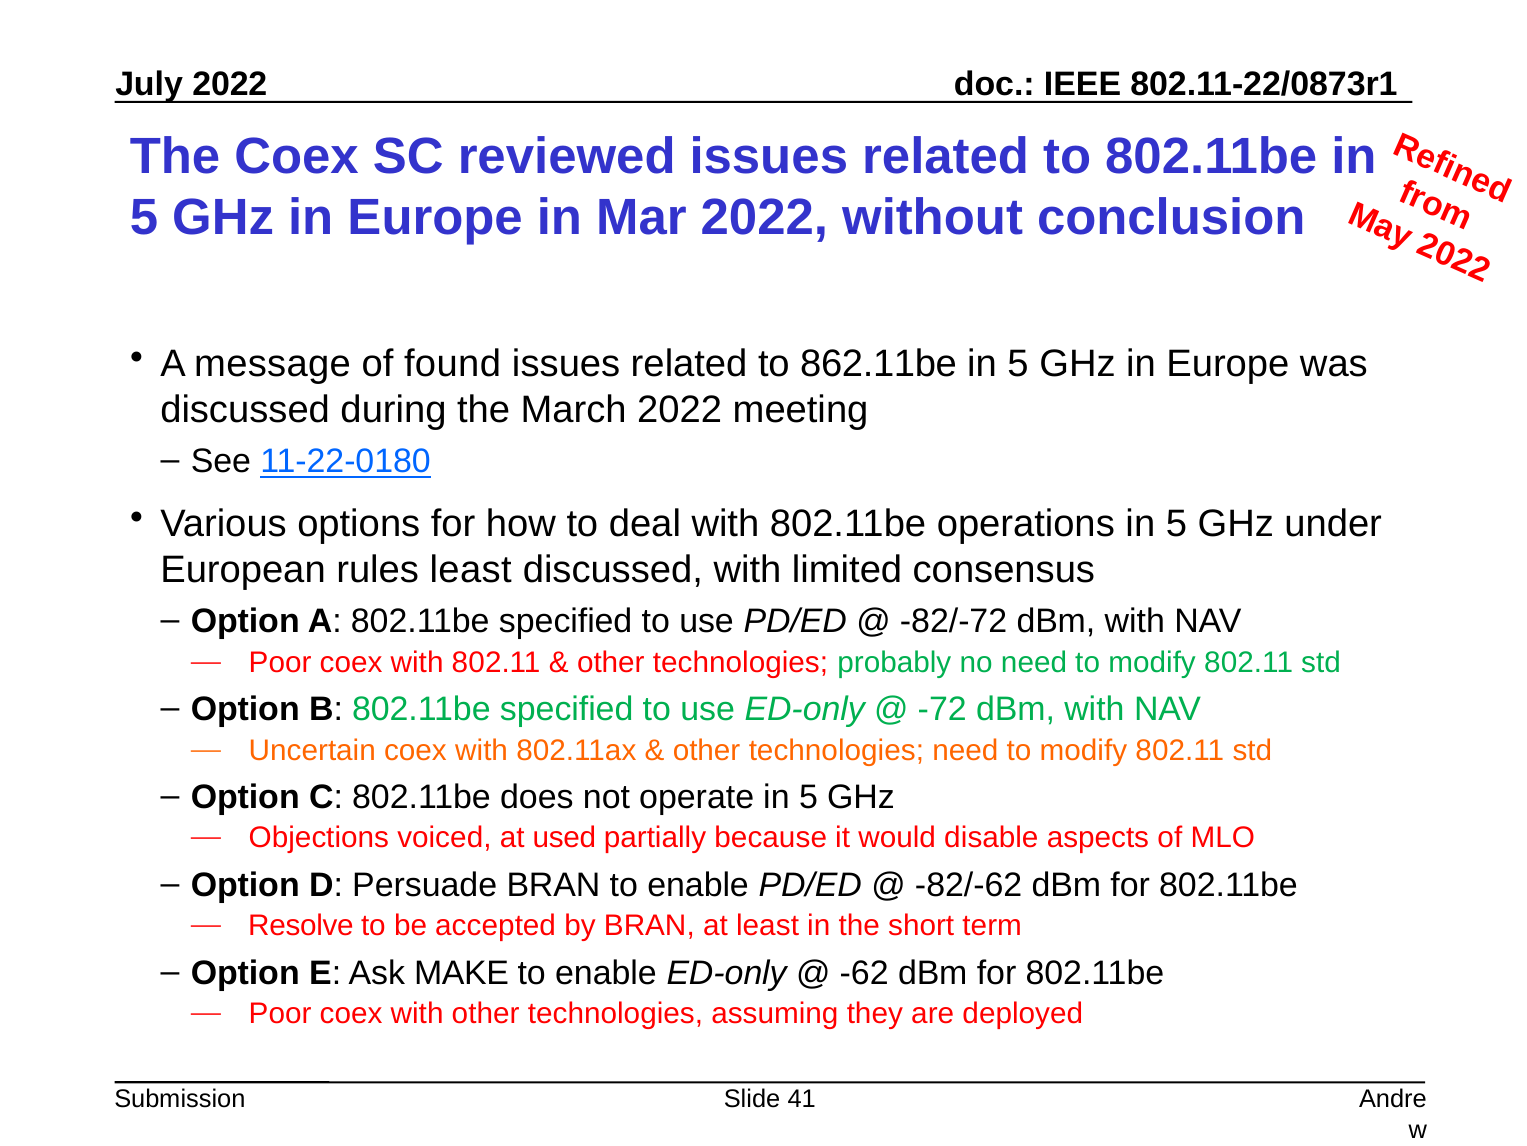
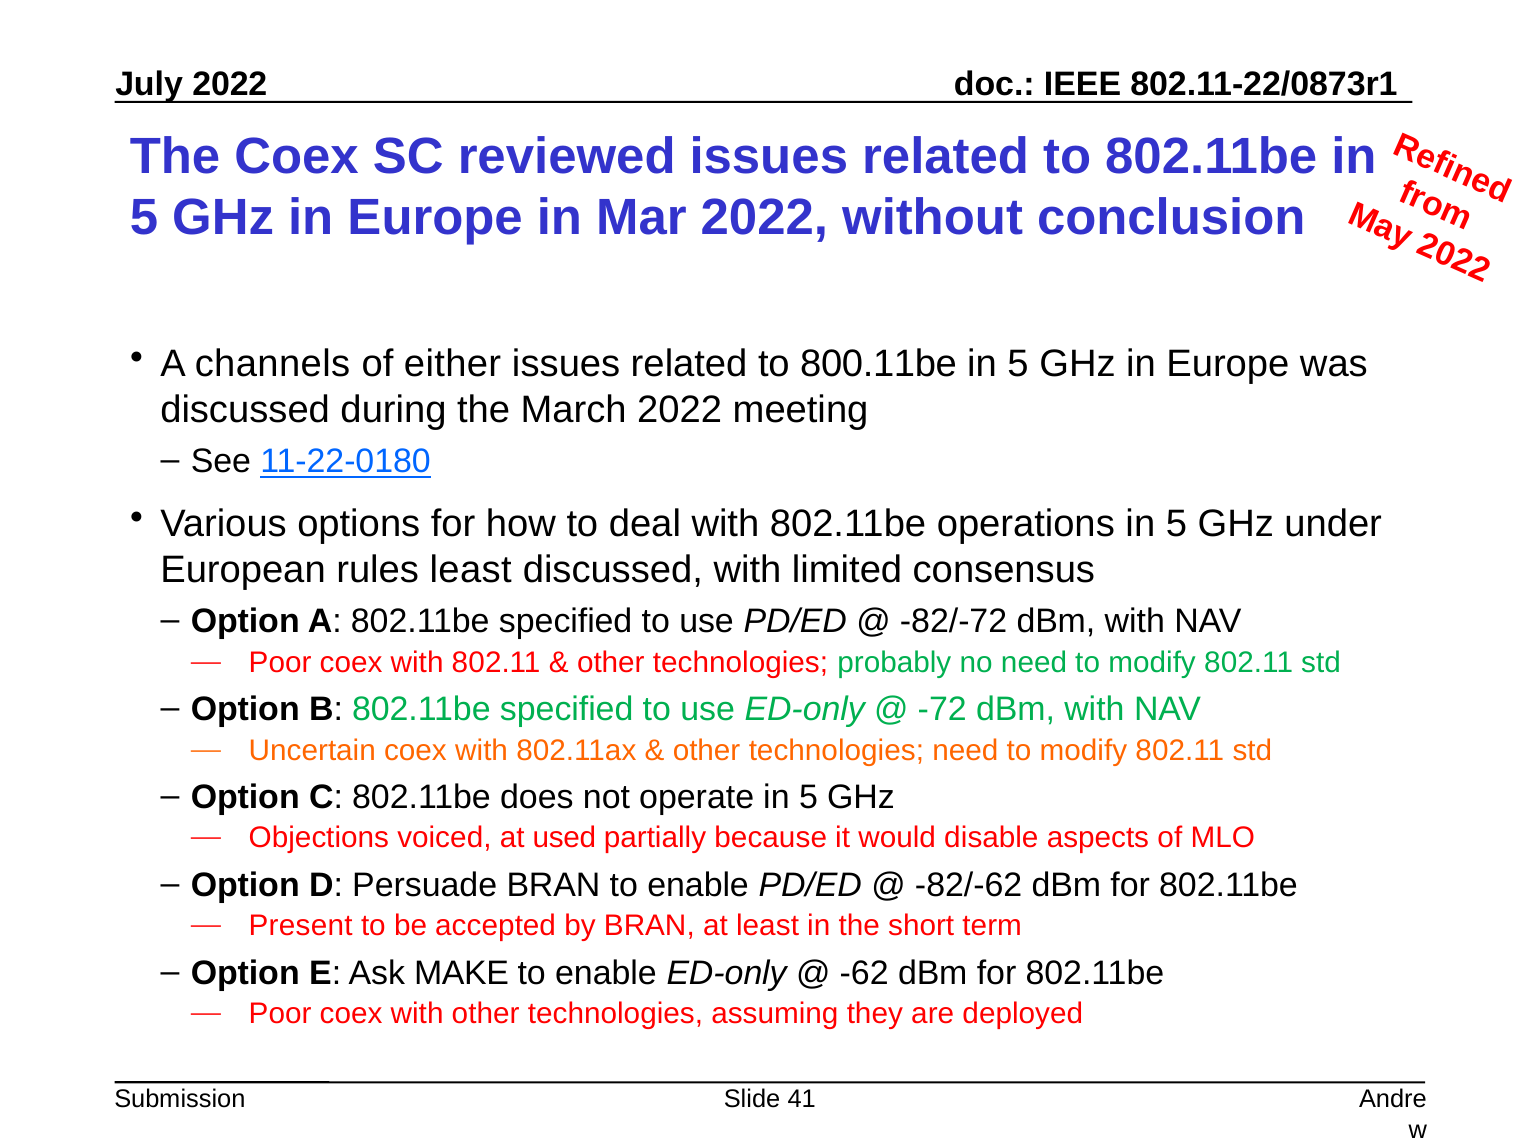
message: message -> channels
found: found -> either
862.11be: 862.11be -> 800.11be
Resolve: Resolve -> Present
